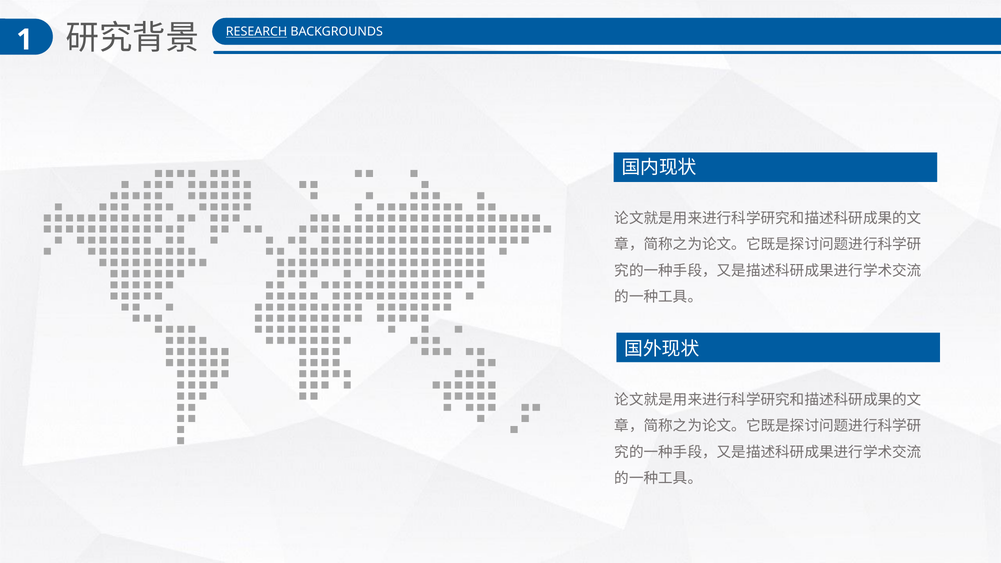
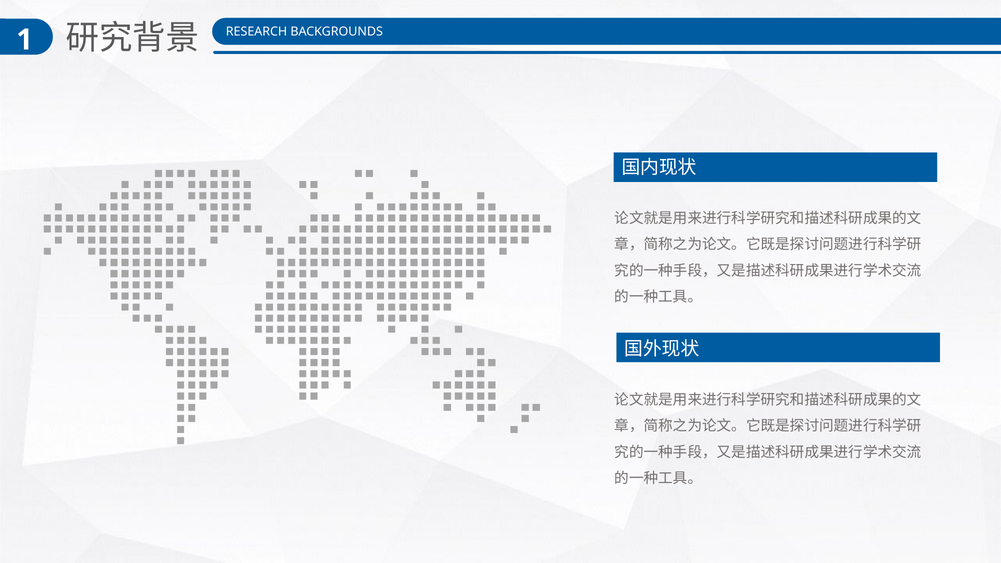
RESEARCH underline: present -> none
